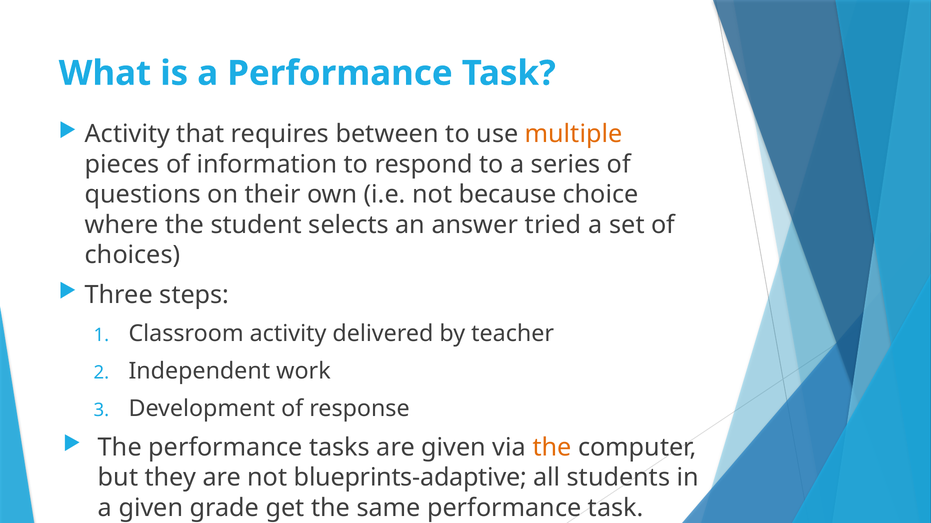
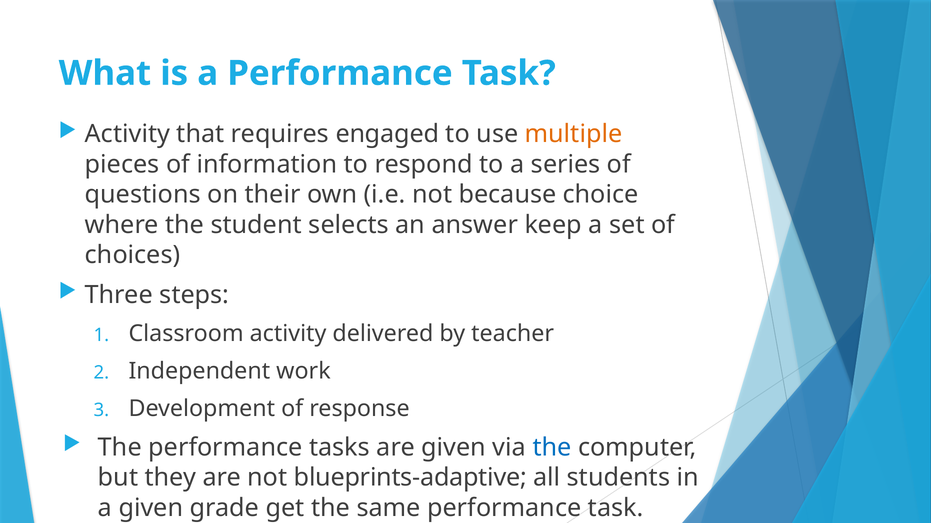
between: between -> engaged
tried: tried -> keep
the at (552, 448) colour: orange -> blue
